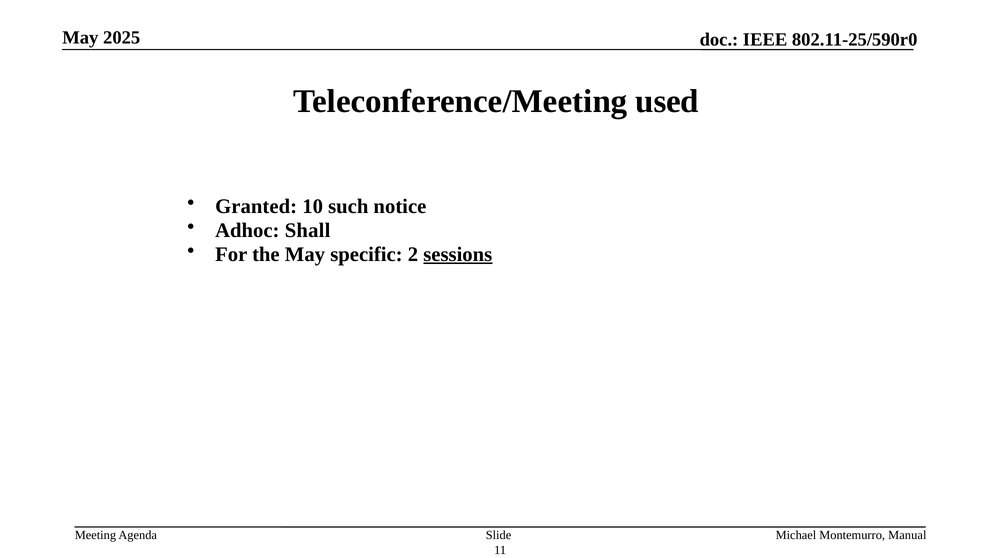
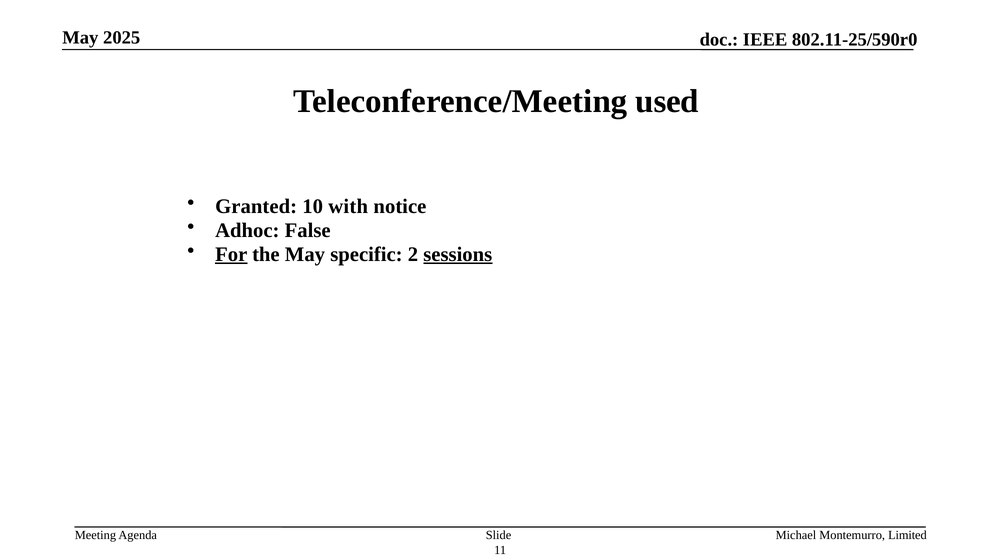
such: such -> with
Shall: Shall -> False
For underline: none -> present
Manual: Manual -> Limited
